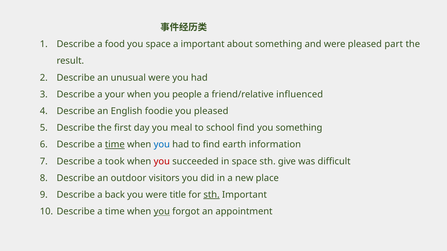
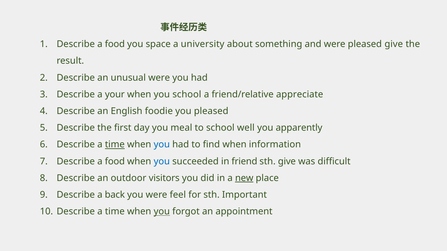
a important: important -> university
pleased part: part -> give
you people: people -> school
influenced: influenced -> appreciate
school find: find -> well
you something: something -> apparently
find earth: earth -> when
took at (115, 162): took -> food
you at (162, 162) colour: red -> blue
in space: space -> friend
new underline: none -> present
title: title -> feel
sth at (212, 195) underline: present -> none
